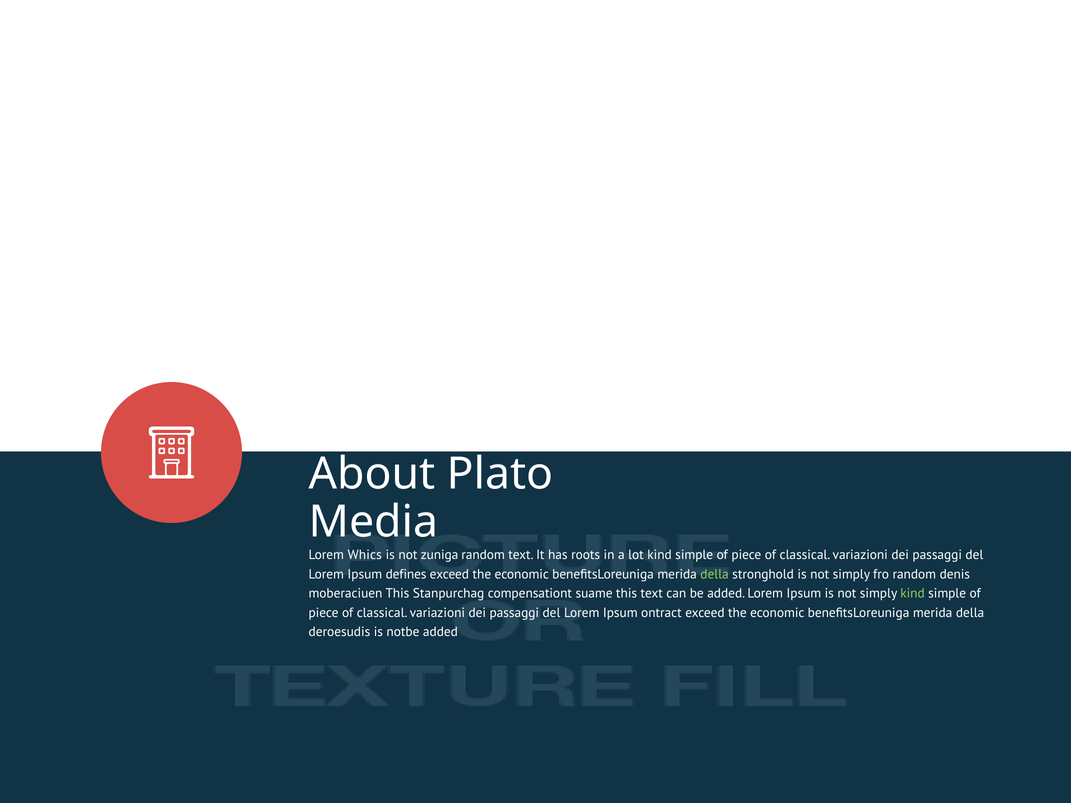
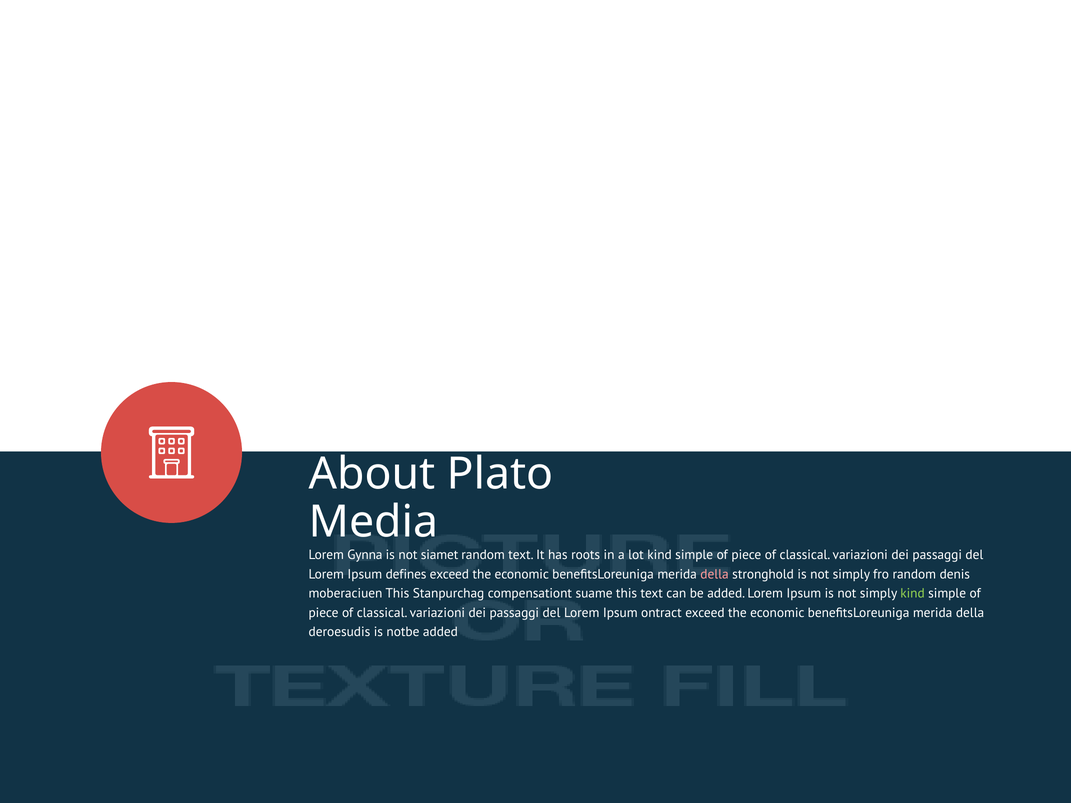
Whics: Whics -> Gynna
zuniga: zuniga -> siamet
della at (715, 574) colour: light green -> pink
